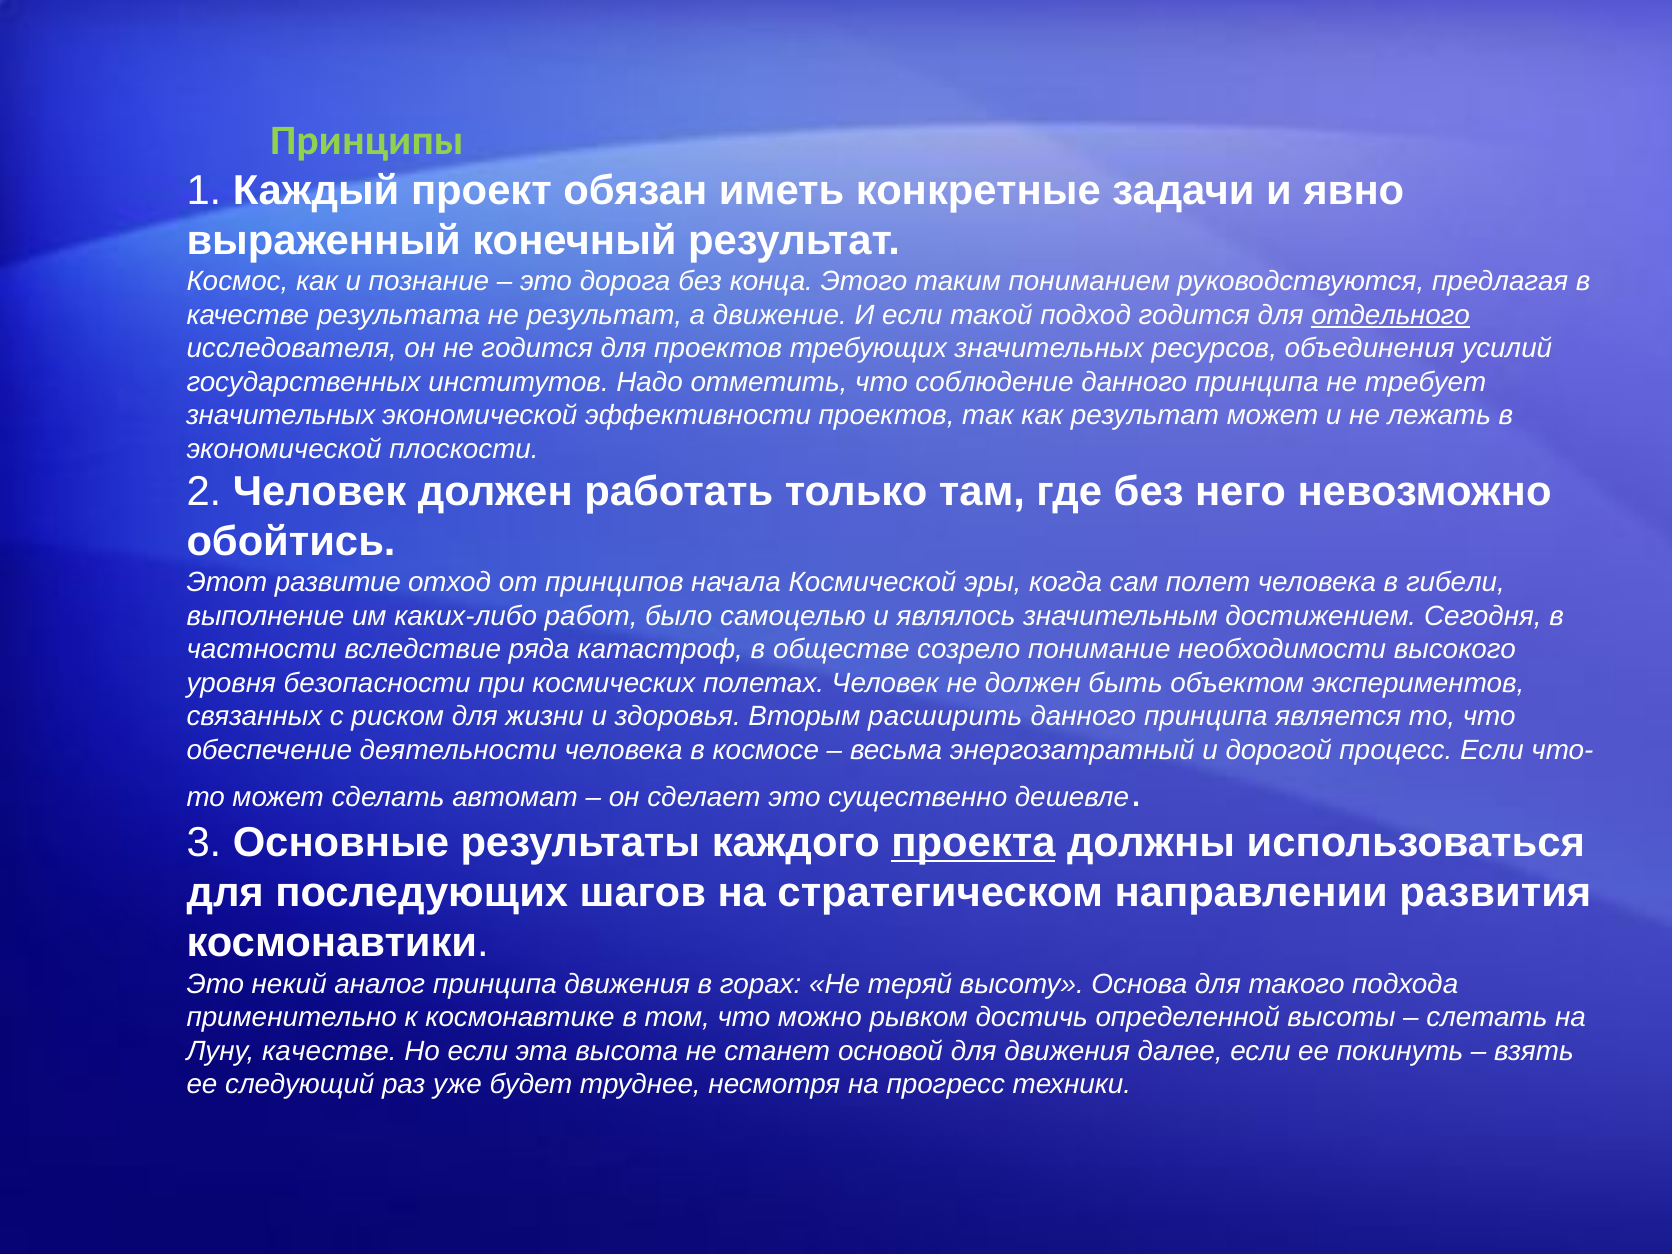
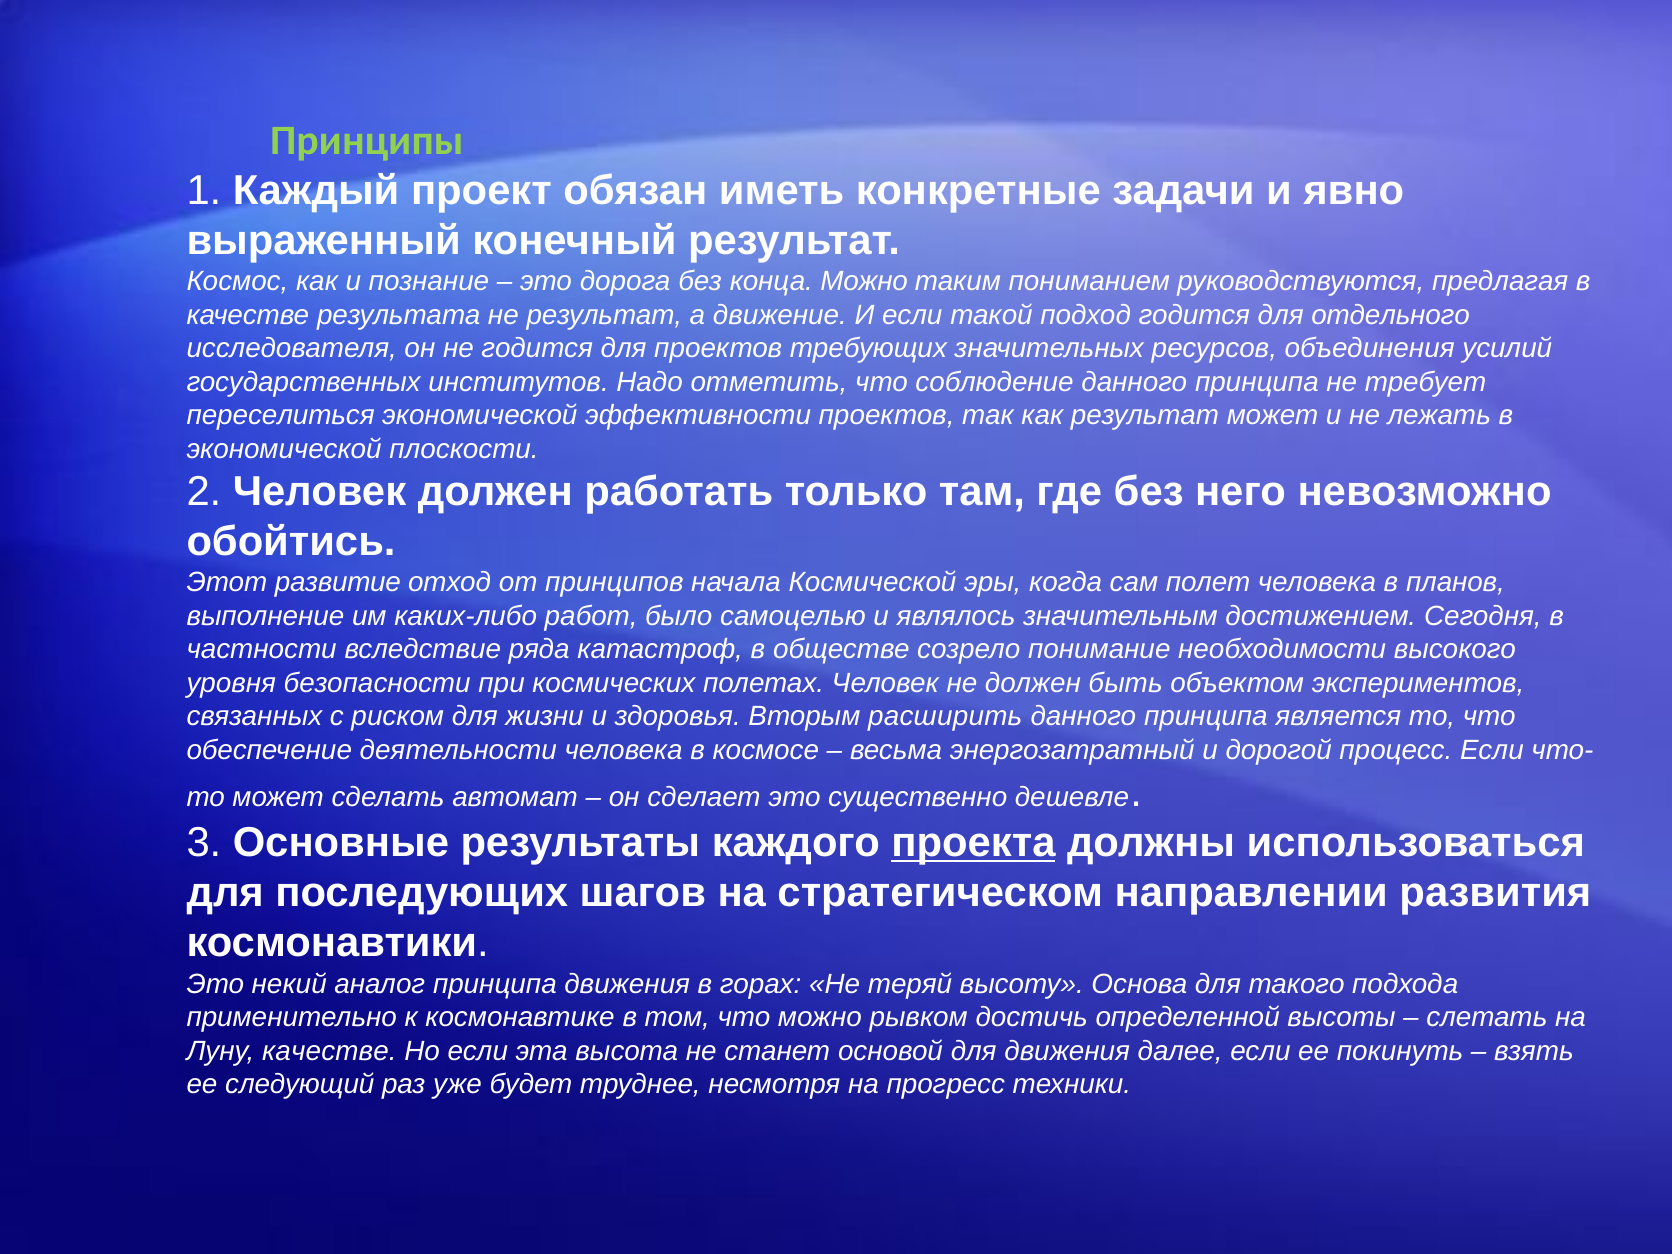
конца Этого: Этого -> Можно
отдельного underline: present -> none
значительных at (281, 415): значительных -> переселиться
гибели: гибели -> планов
